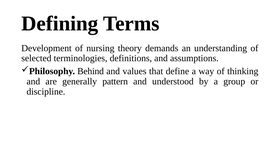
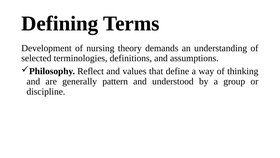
Behind: Behind -> Reflect
